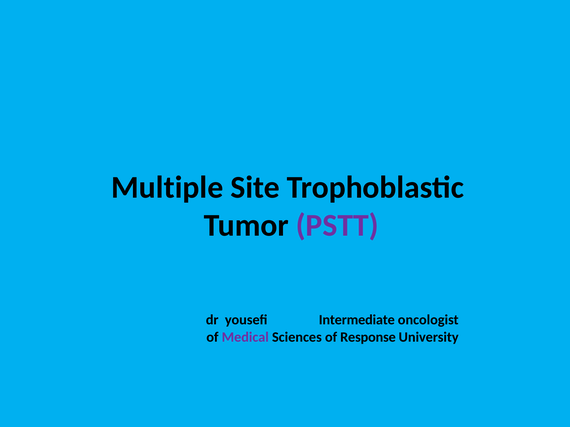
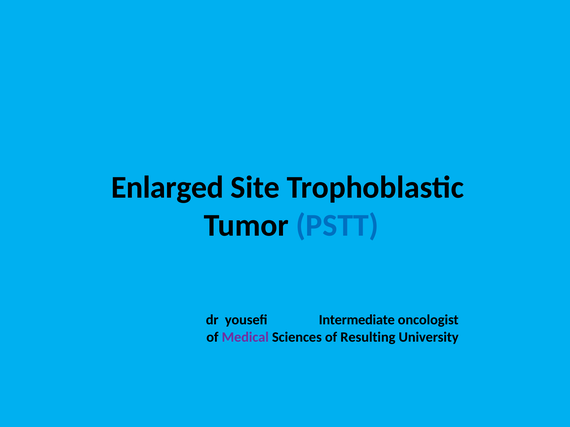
Multiple: Multiple -> Enlarged
PSTT colour: purple -> blue
Response: Response -> Resulting
